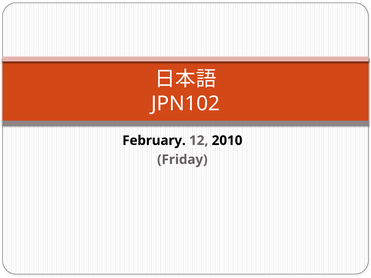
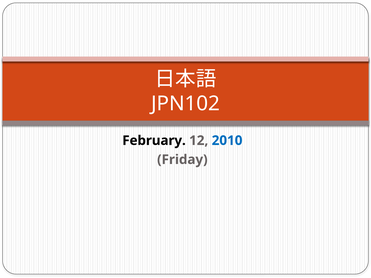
2010 colour: black -> blue
